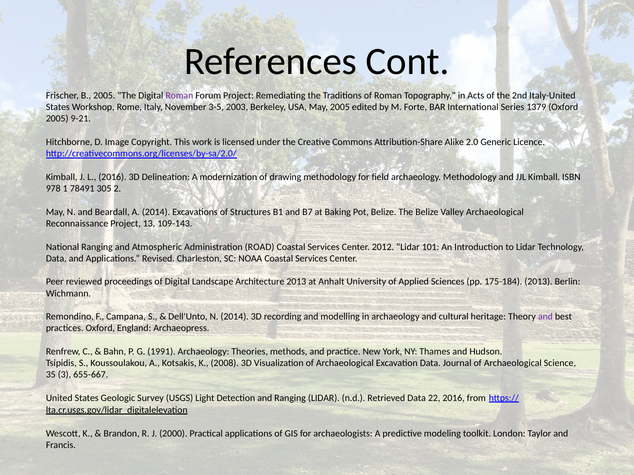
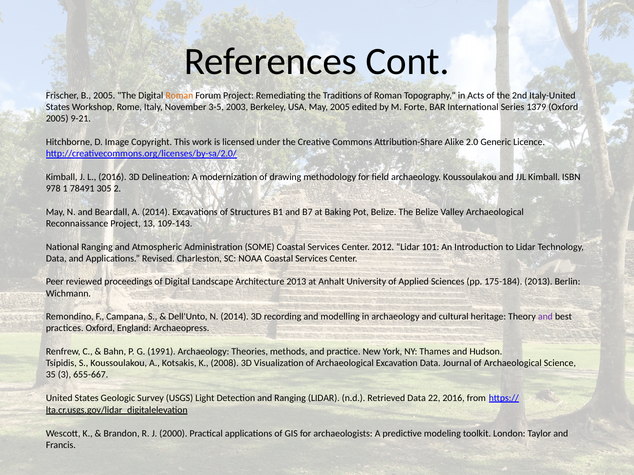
Roman at (179, 96) colour: purple -> orange
archaeology Methodology: Methodology -> Koussoulakou
ROAD: ROAD -> SOME
